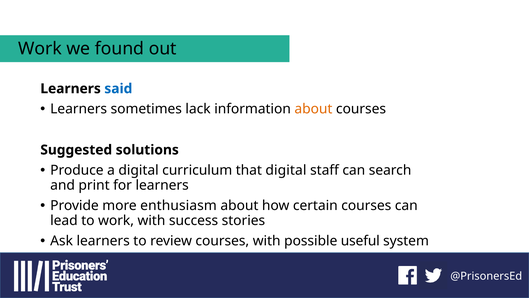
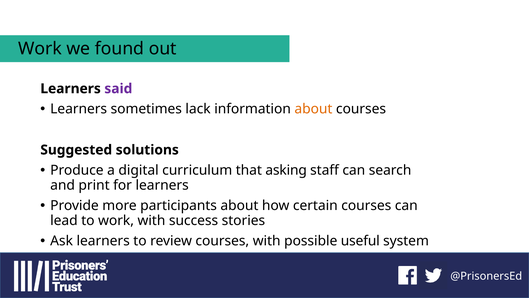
said colour: blue -> purple
that digital: digital -> asking
enthusiasm: enthusiasm -> participants
